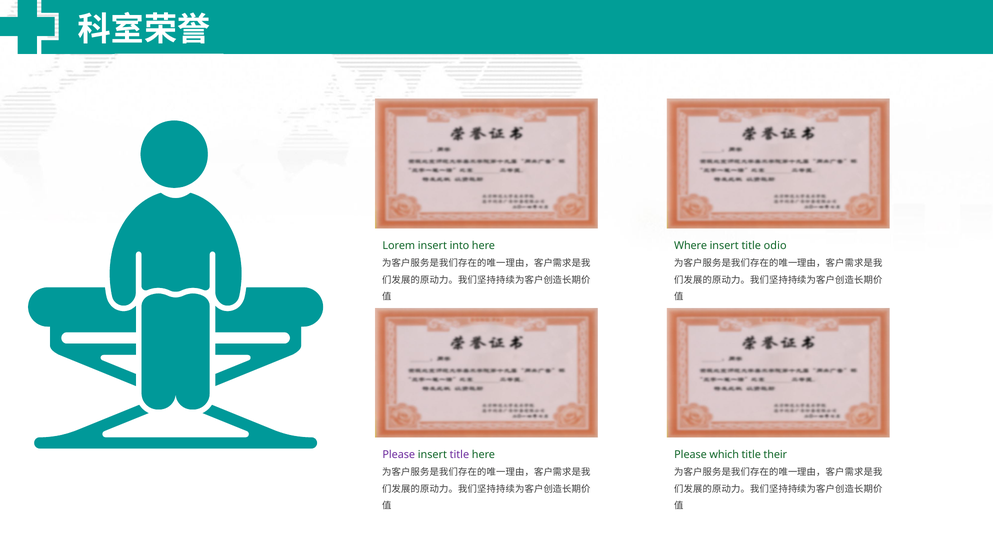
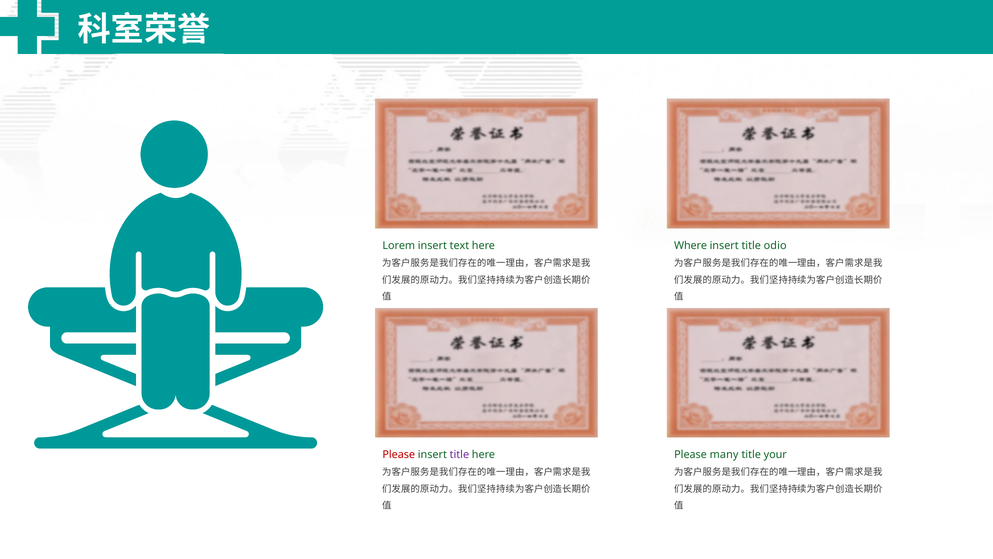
into: into -> text
Please at (399, 454) colour: purple -> red
which: which -> many
their: their -> your
